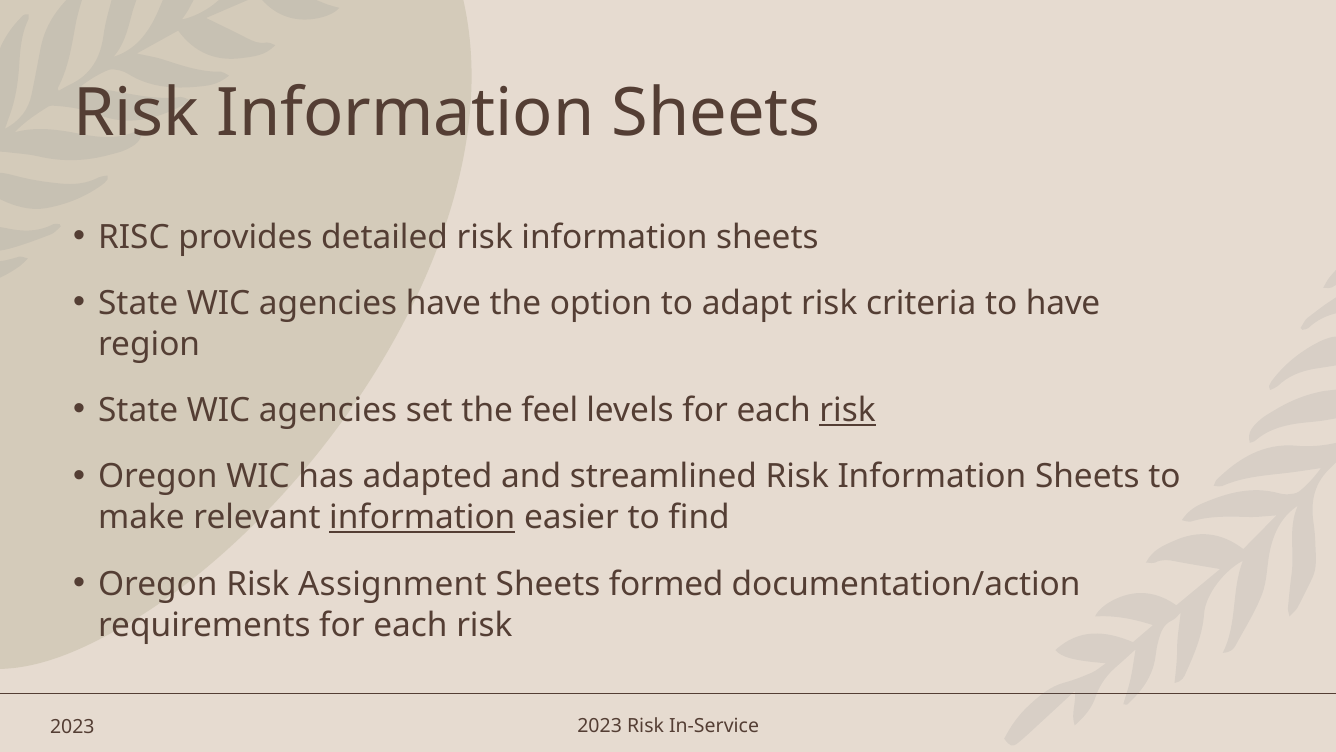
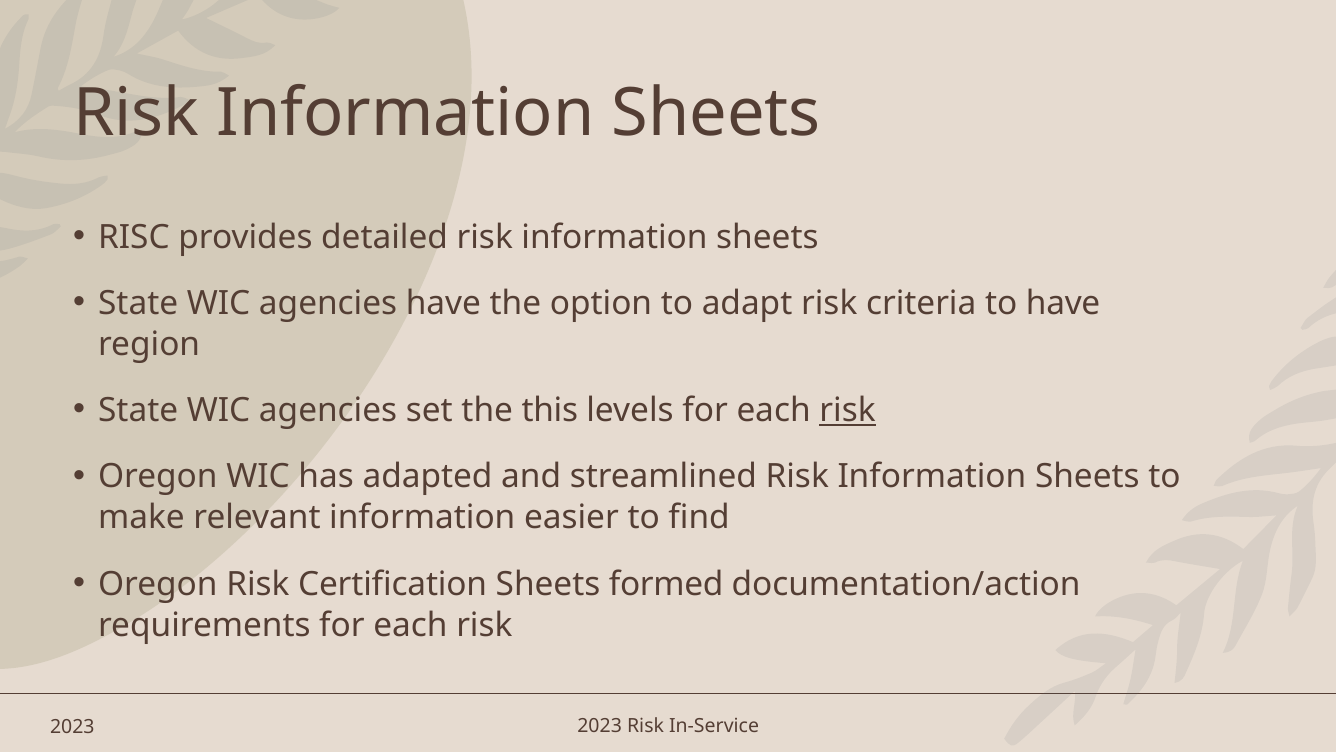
feel: feel -> this
information at (422, 518) underline: present -> none
Assignment: Assignment -> Certification
